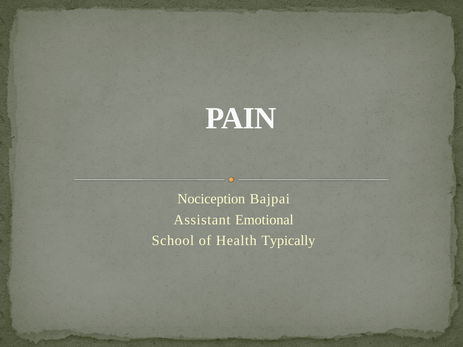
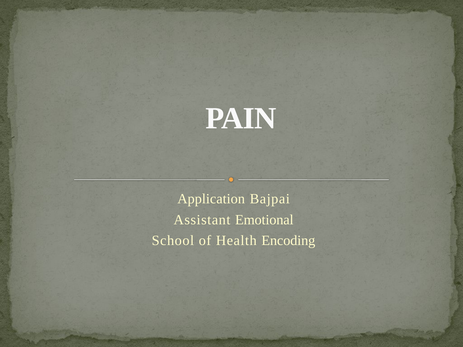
Nociception: Nociception -> Application
Typically: Typically -> Encoding
